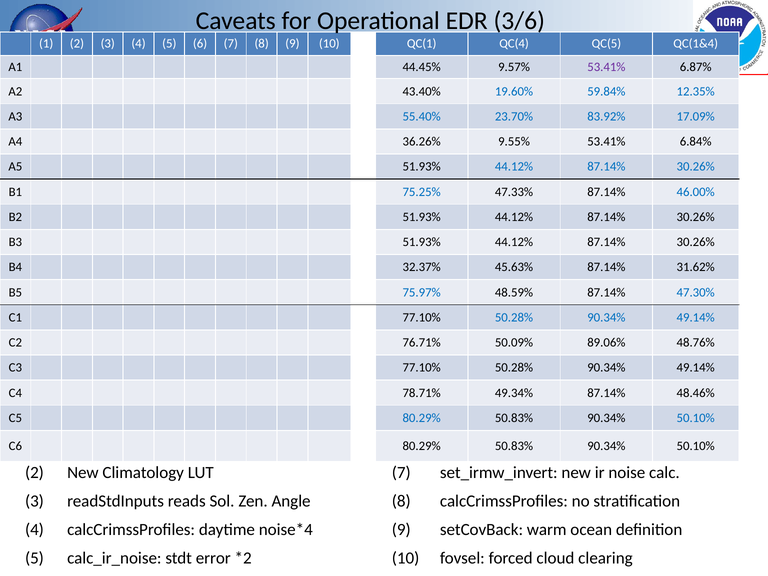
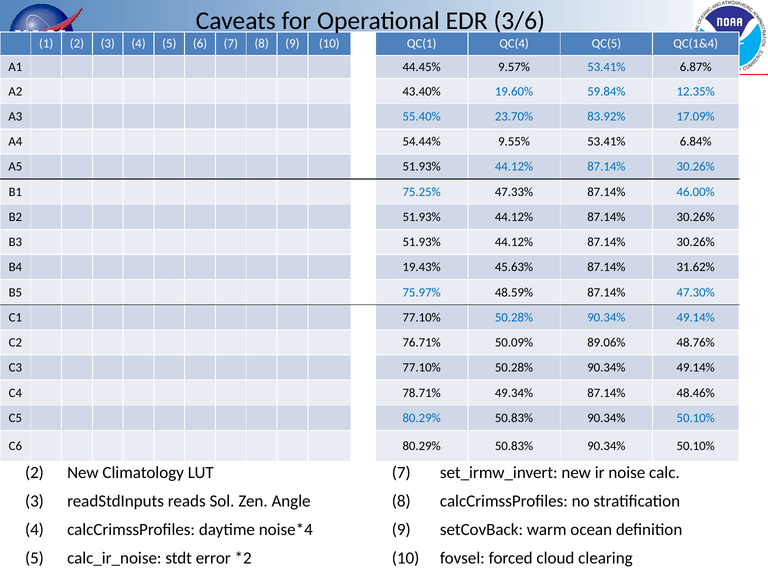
53.41% at (606, 67) colour: purple -> blue
36.26%: 36.26% -> 54.44%
32.37%: 32.37% -> 19.43%
